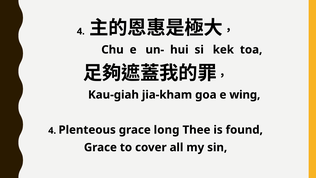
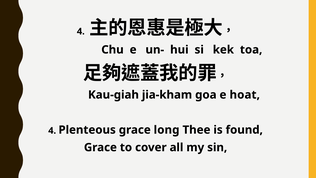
wing: wing -> hoat
